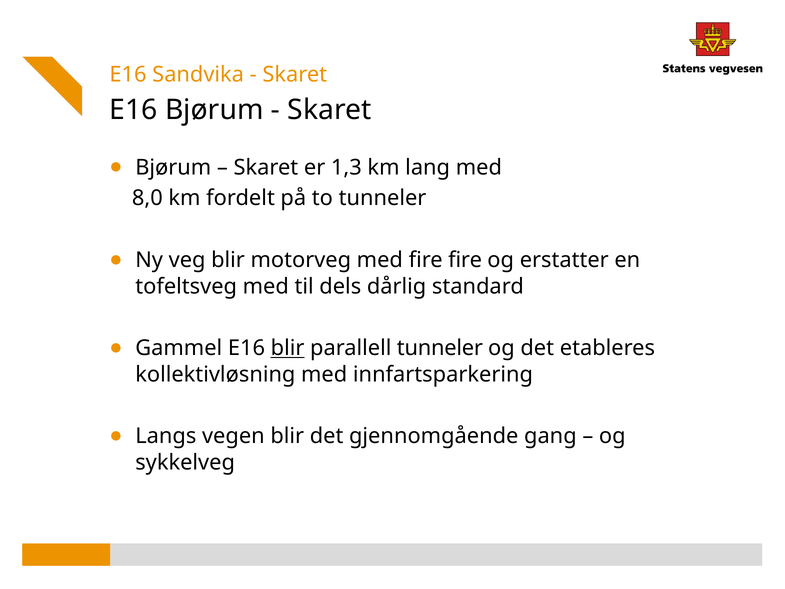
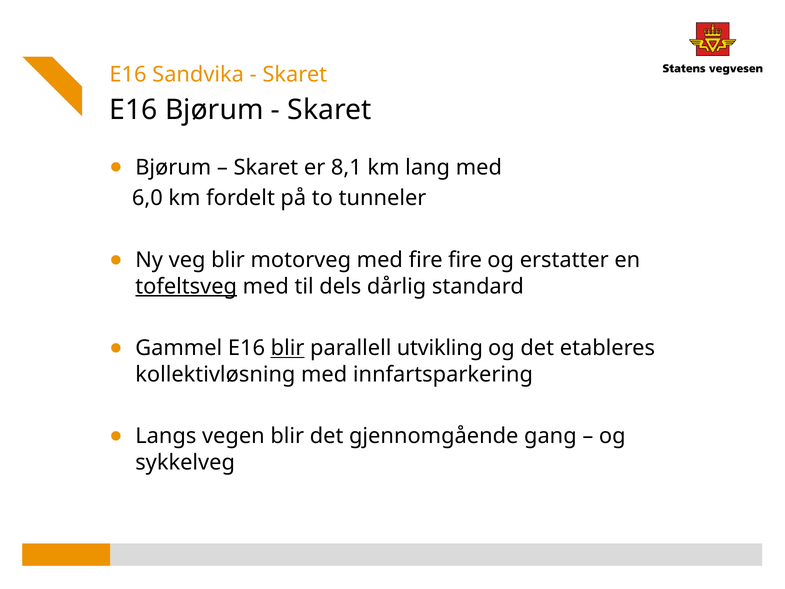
1,3: 1,3 -> 8,1
8,0: 8,0 -> 6,0
tofeltsveg underline: none -> present
parallell tunneler: tunneler -> utvikling
